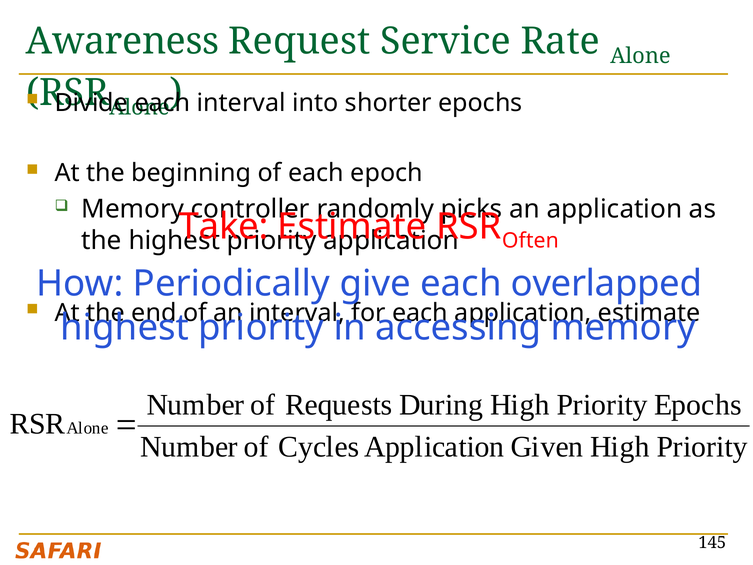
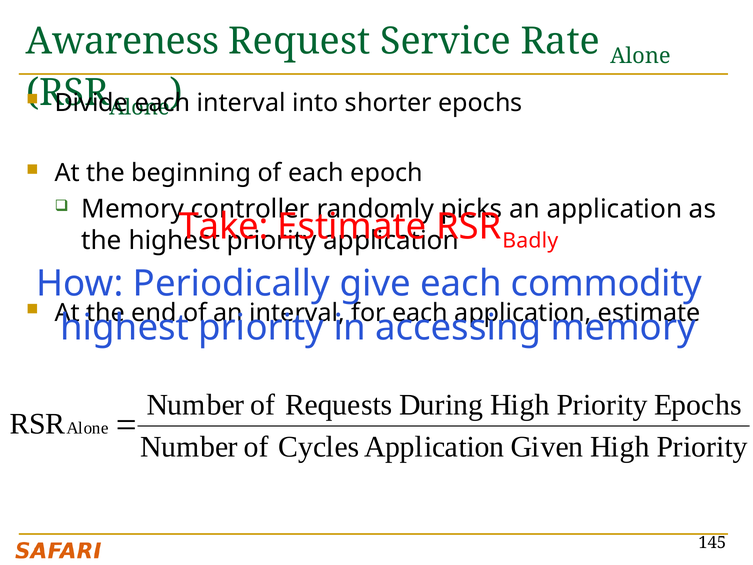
Often: Often -> Badly
overlapped: overlapped -> commodity
